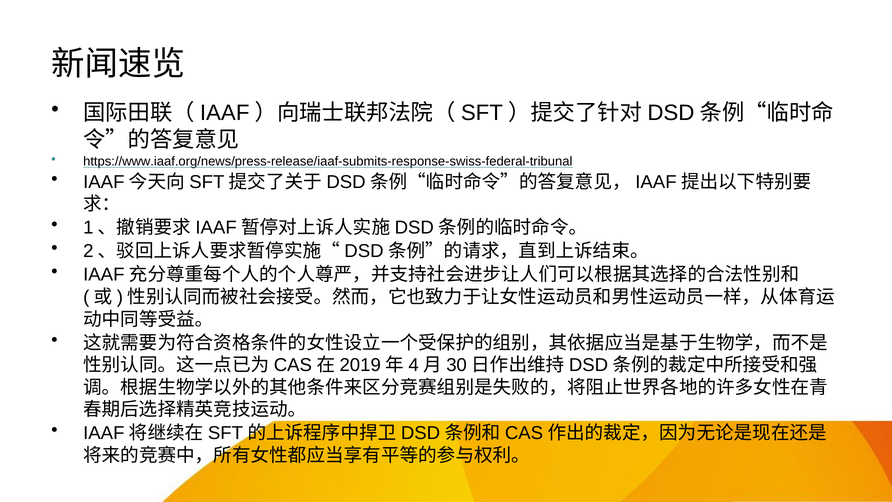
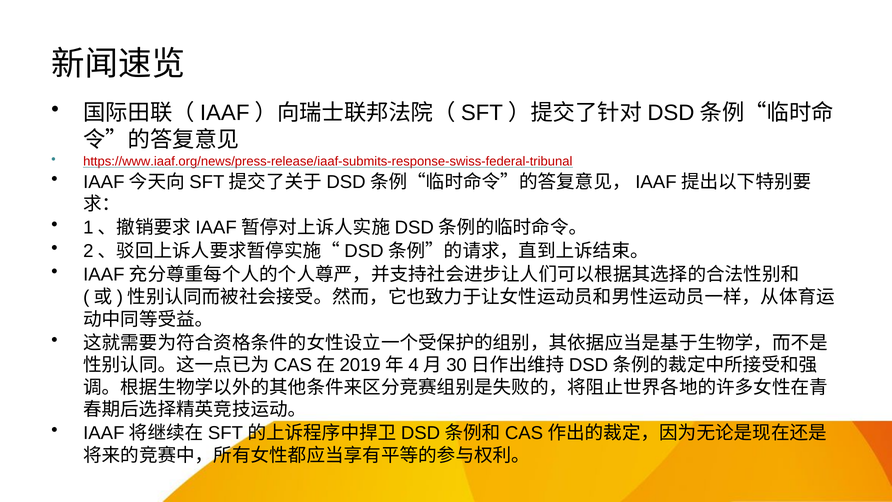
https://www.iaaf.org/news/press-release/iaaf-submits-response-swiss-federal-tribunal colour: black -> red
